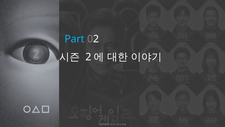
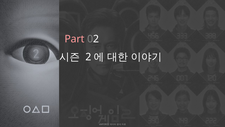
Part colour: light blue -> pink
